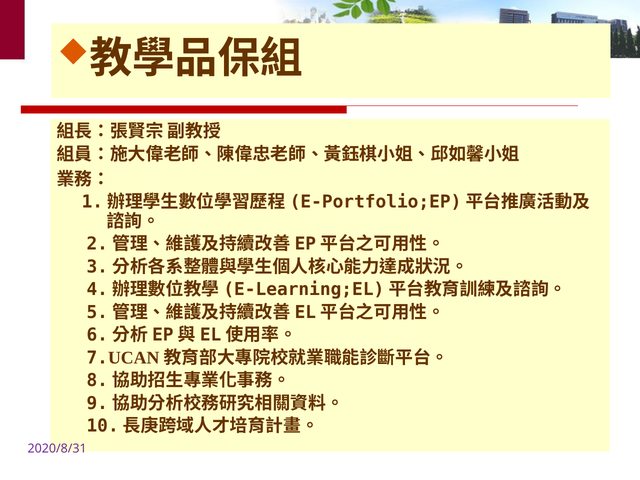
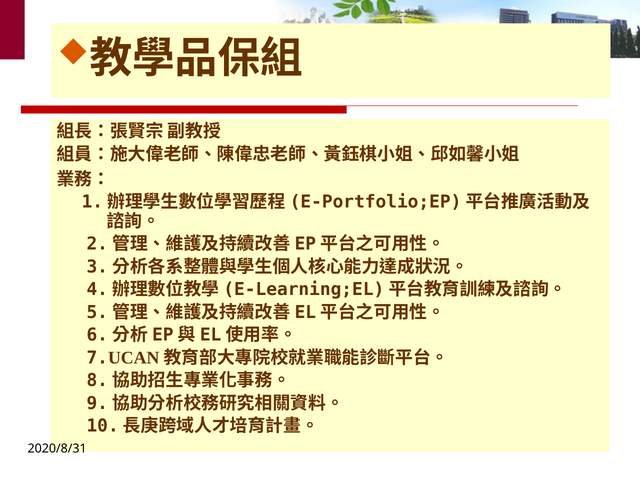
2020/8/31 colour: purple -> black
